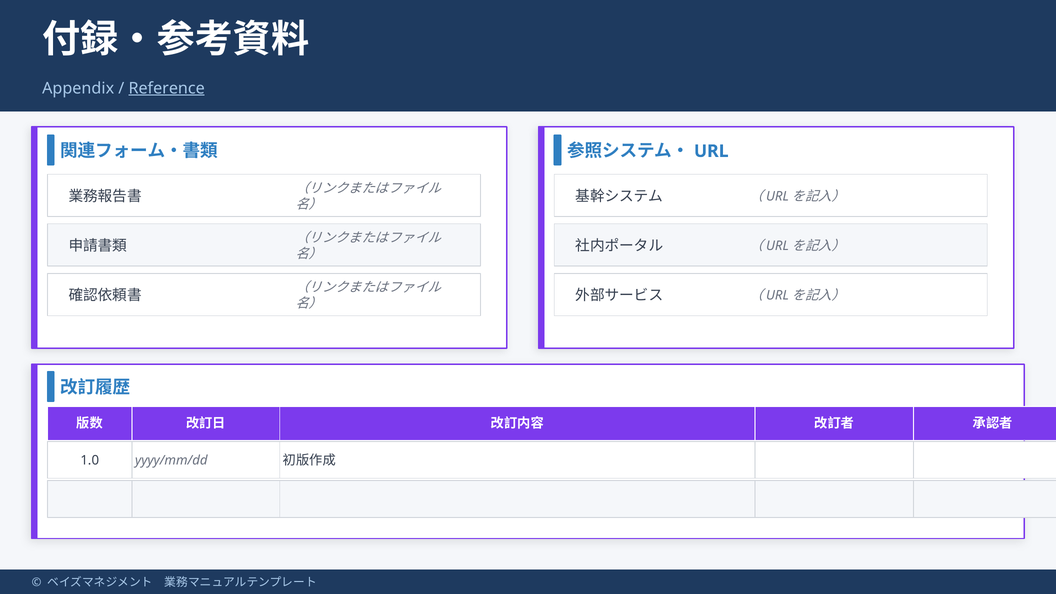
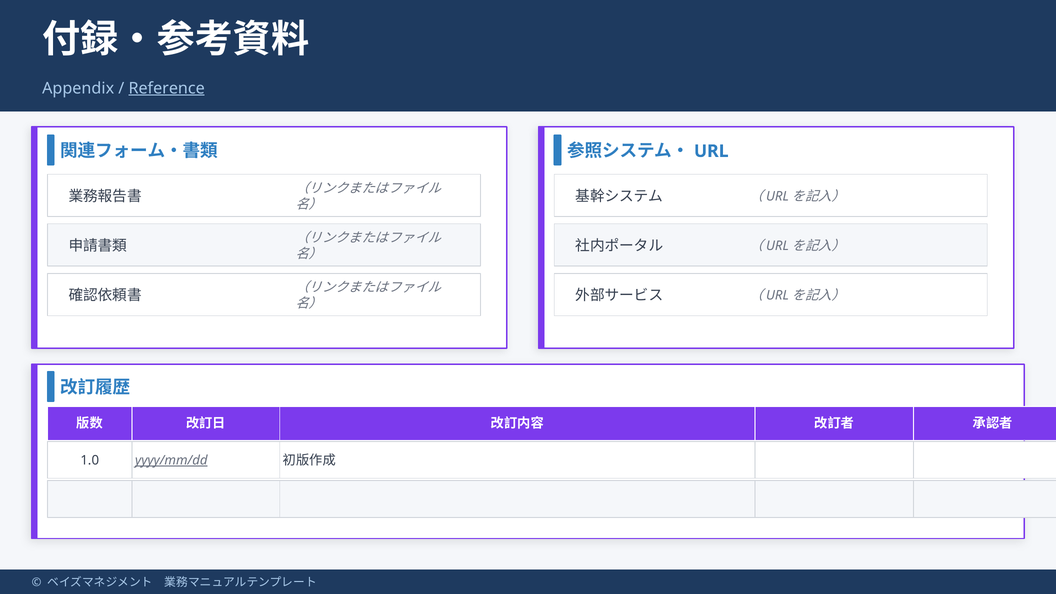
yyyy/mm/dd underline: none -> present
